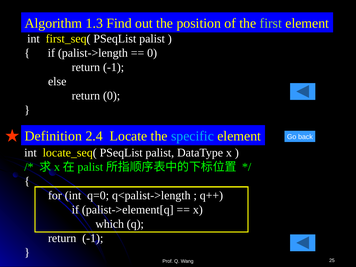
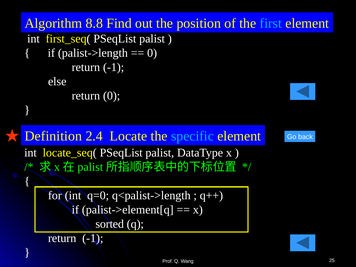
1.3: 1.3 -> 8.8
first colour: light green -> light blue
which: which -> sorted
